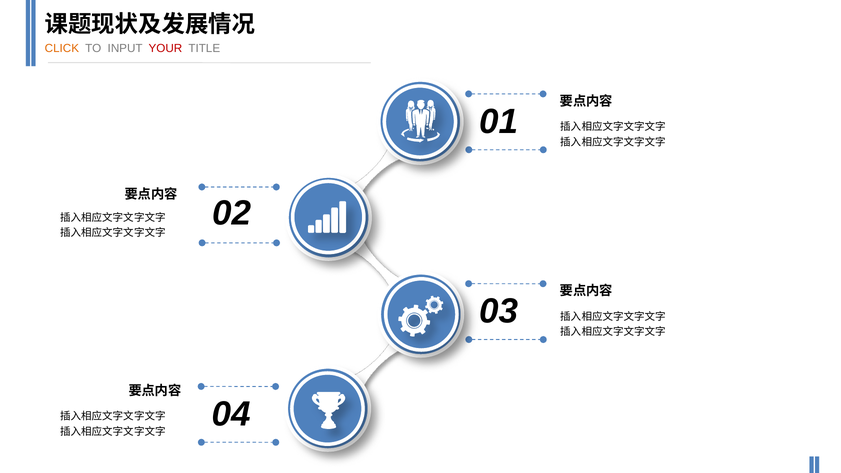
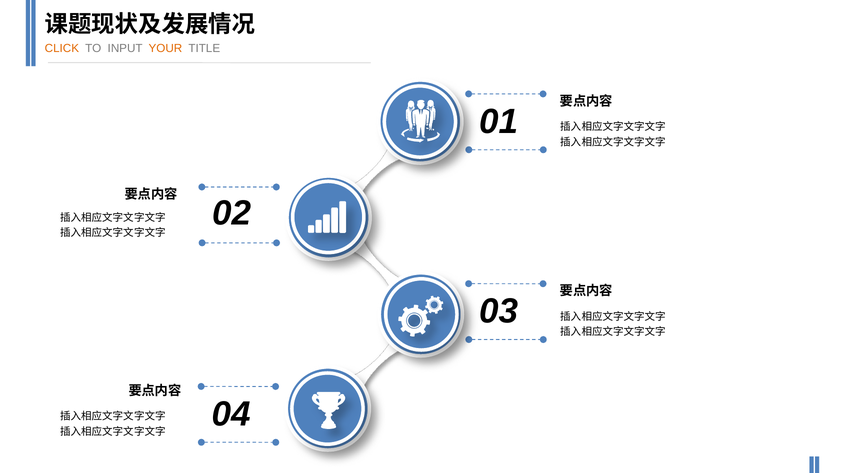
YOUR colour: red -> orange
